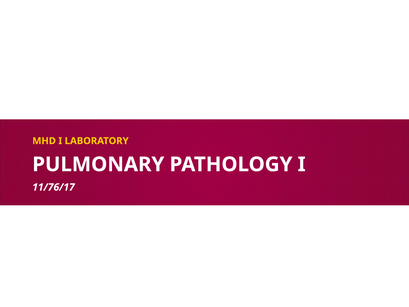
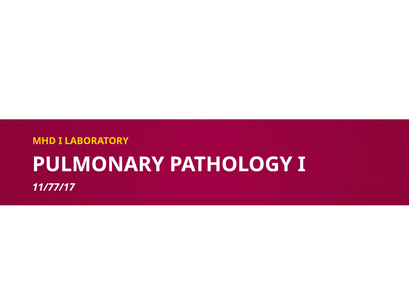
11/76/17: 11/76/17 -> 11/77/17
